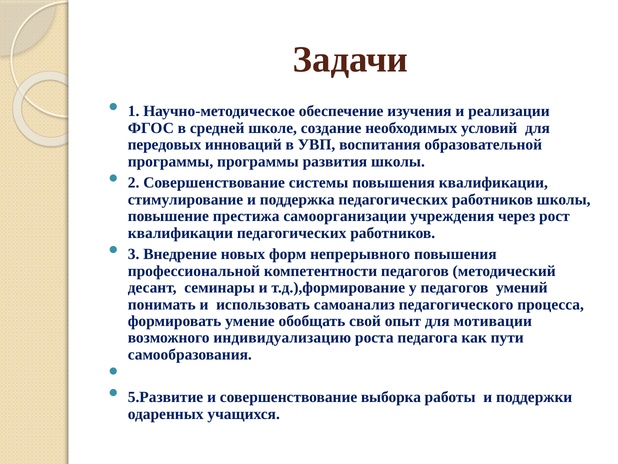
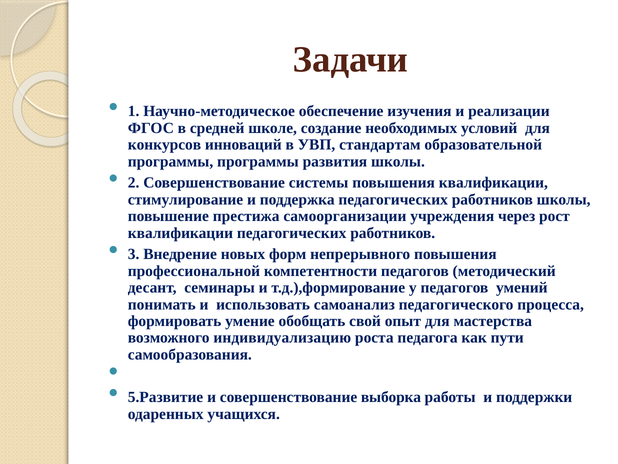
передовых: передовых -> конкурсов
воспитания: воспитания -> стандартам
мотивации: мотивации -> мастерства
